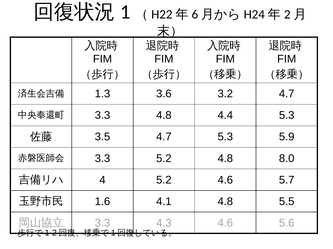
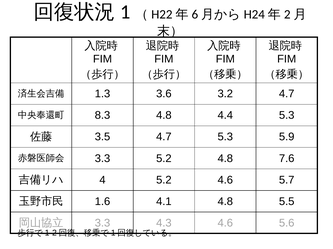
3.3 at (102, 116): 3.3 -> 8.3
8.0: 8.0 -> 7.6
